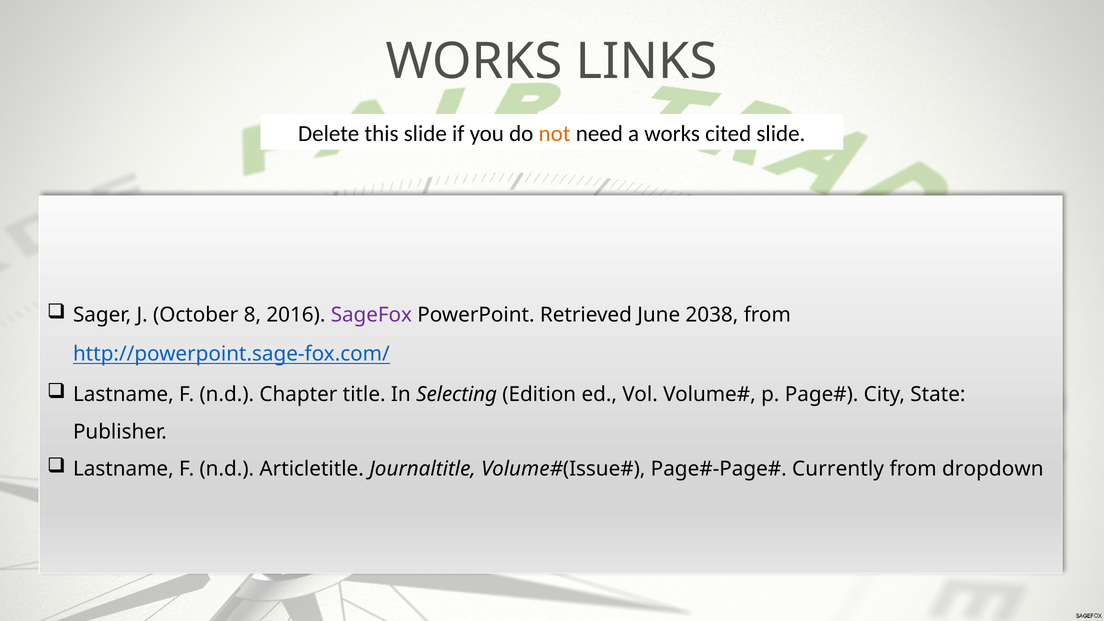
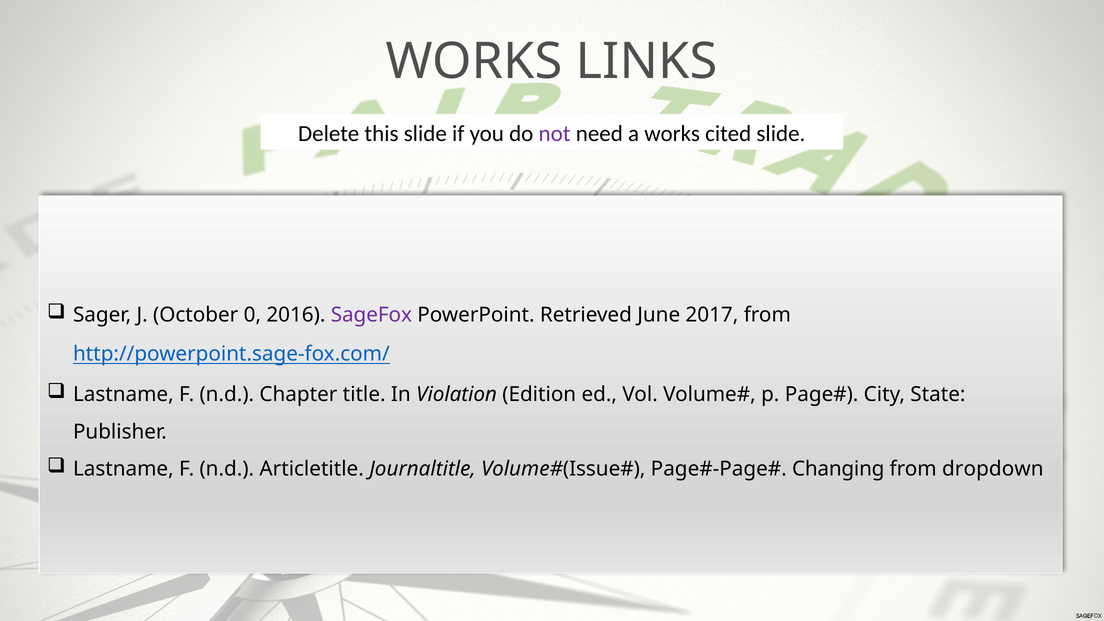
not colour: orange -> purple
8: 8 -> 0
2038: 2038 -> 2017
Selecting: Selecting -> Violation
Currently: Currently -> Changing
